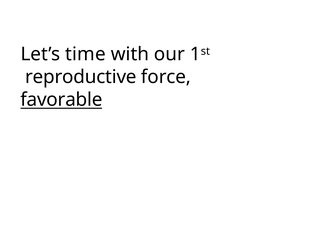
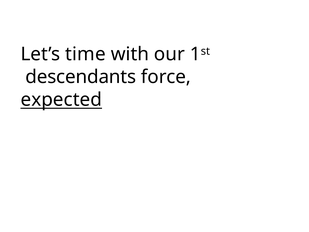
reproductive: reproductive -> descendants
favorable: favorable -> expected
